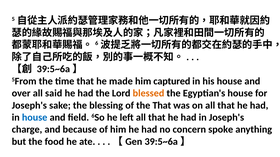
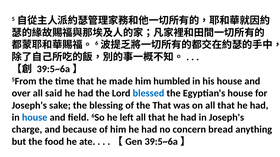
captured: captured -> humbled
blessed colour: orange -> blue
spoke: spoke -> bread
